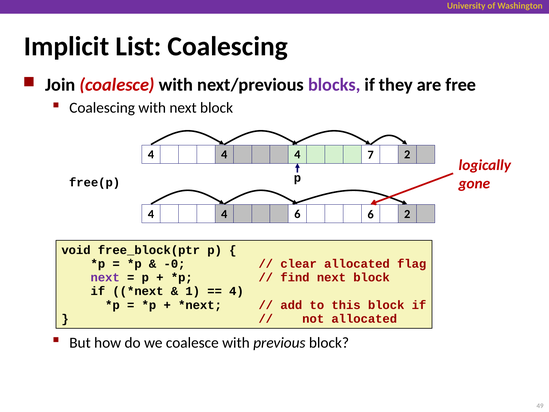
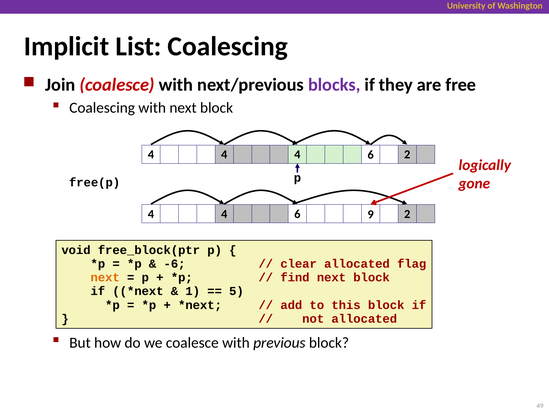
7 at (371, 155): 7 -> 6
6 6: 6 -> 9
-0: -0 -> -6
next at (105, 277) colour: purple -> orange
4 at (236, 291): 4 -> 5
